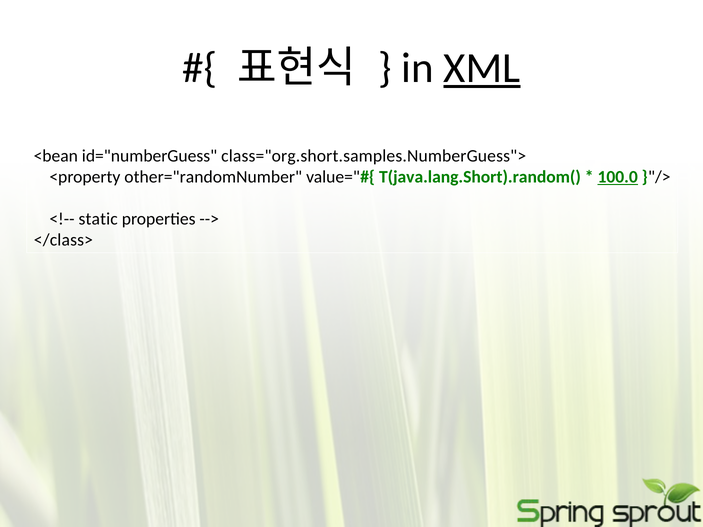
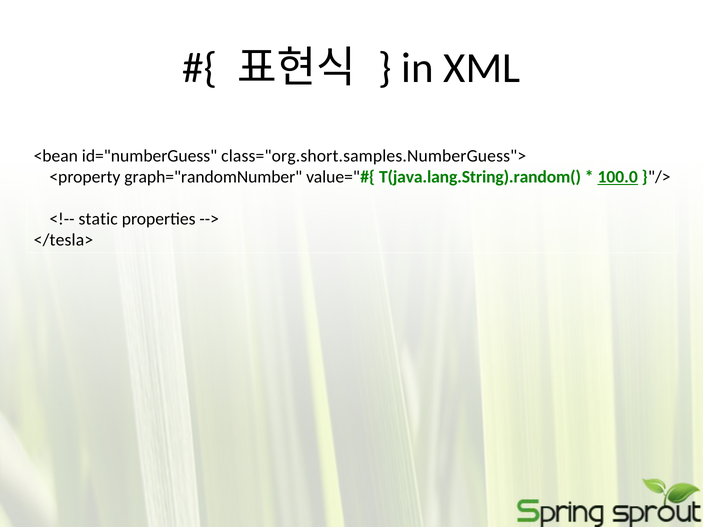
XML underline: present -> none
other="randomNumber: other="randomNumber -> graph="randomNumber
T(java.lang.Short).random(: T(java.lang.Short).random( -> T(java.lang.String).random(
</class>: </class> -> </tesla>
